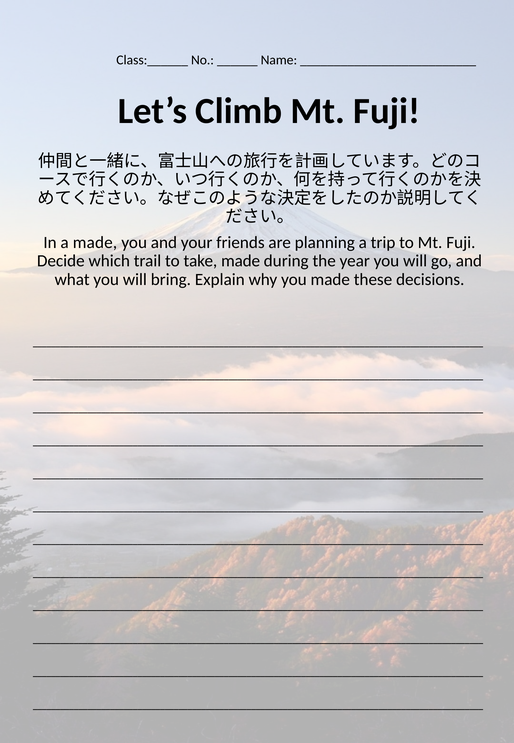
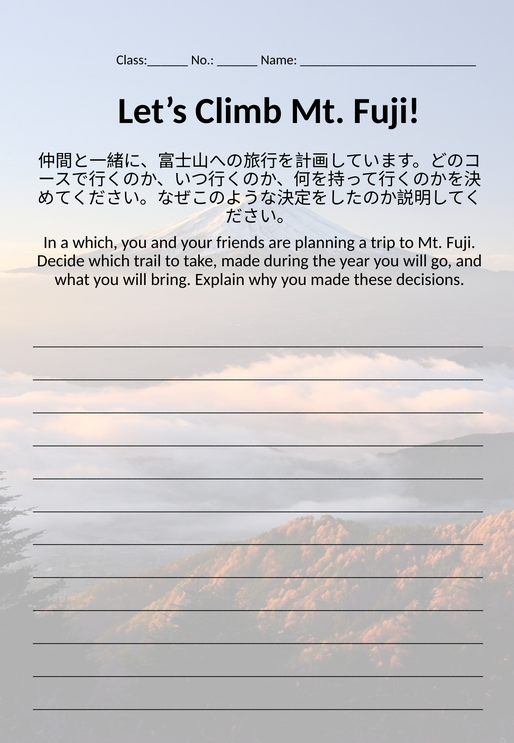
a made: made -> which
